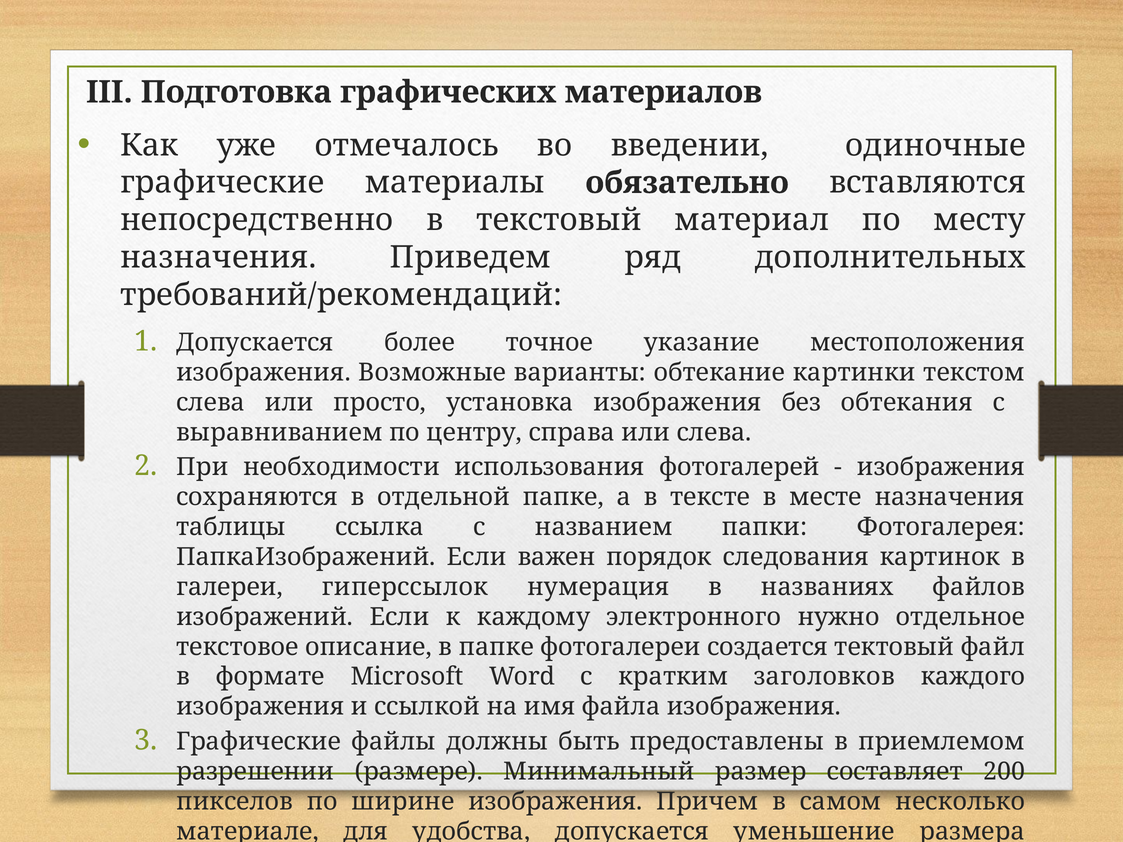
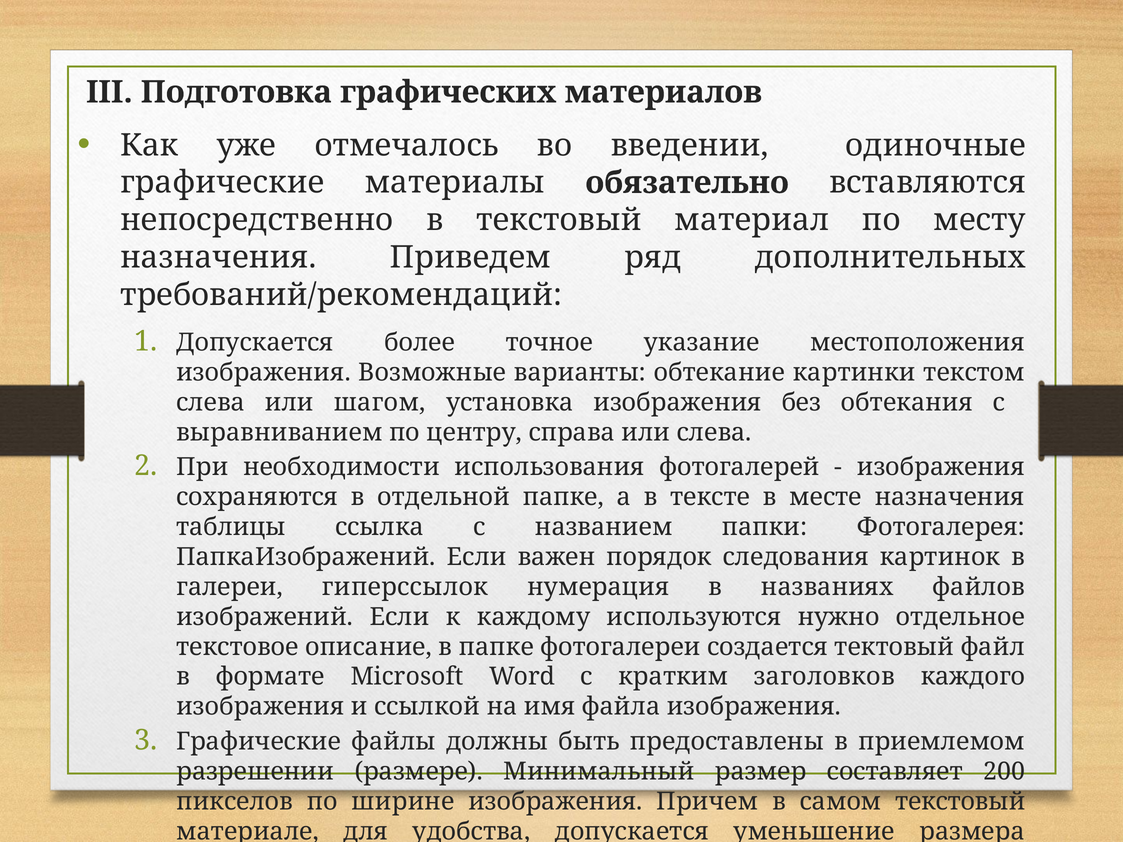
просто: просто -> шагом
электронного: электронного -> используются
самом несколько: несколько -> текстовый
